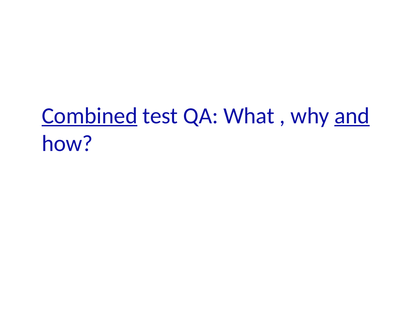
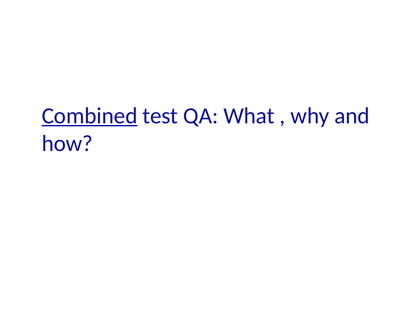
and underline: present -> none
